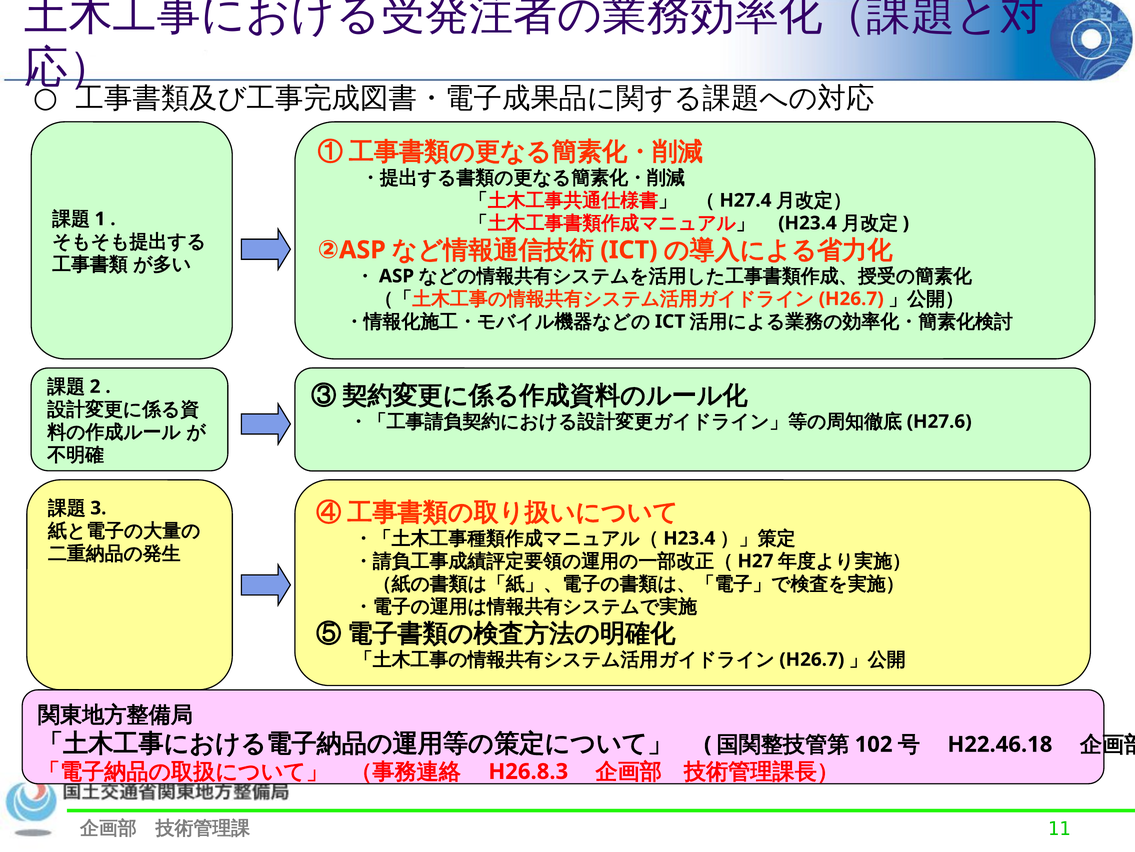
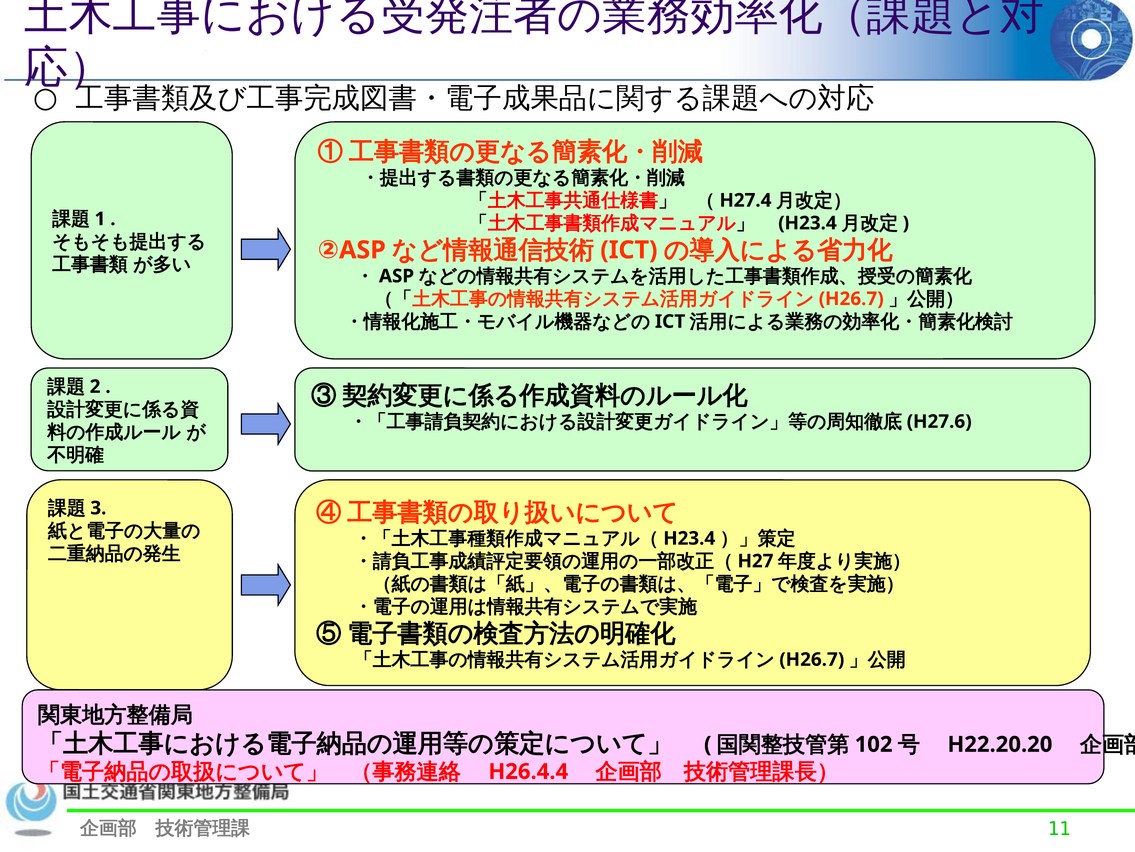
H22.46.18: H22.46.18 -> H22.20.20
H26.8.3: H26.8.3 -> H26.4.4
